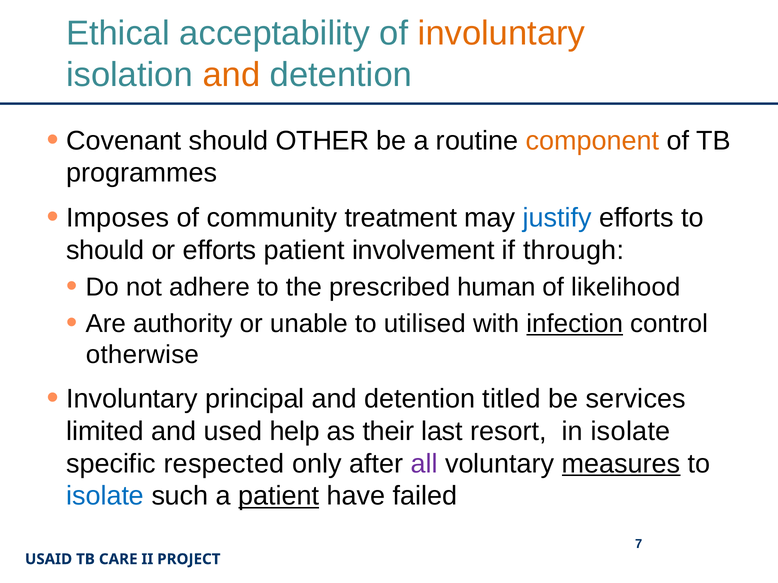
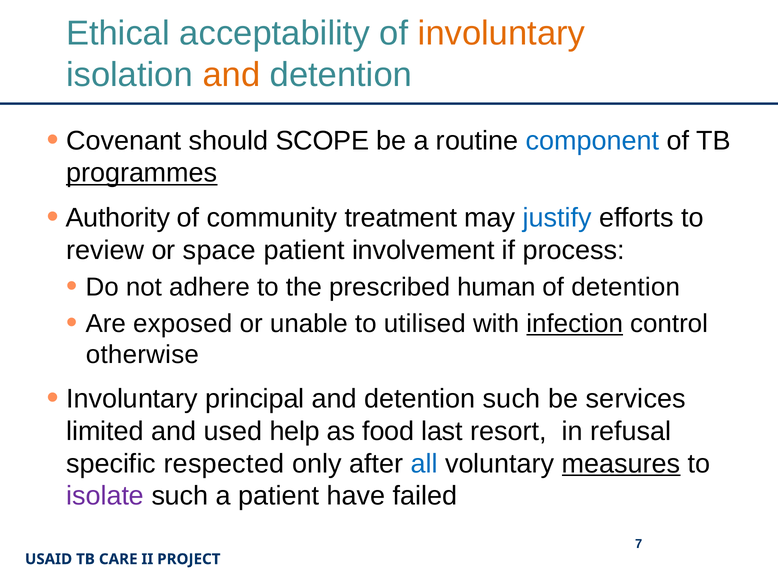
OTHER: OTHER -> SCOPE
component colour: orange -> blue
programmes underline: none -> present
Imposes: Imposes -> Authority
should at (105, 250): should -> review
or efforts: efforts -> space
through: through -> process
of likelihood: likelihood -> detention
authority: authority -> exposed
detention titled: titled -> such
their: their -> food
in isolate: isolate -> refusal
all colour: purple -> blue
isolate at (105, 496) colour: blue -> purple
patient at (279, 496) underline: present -> none
